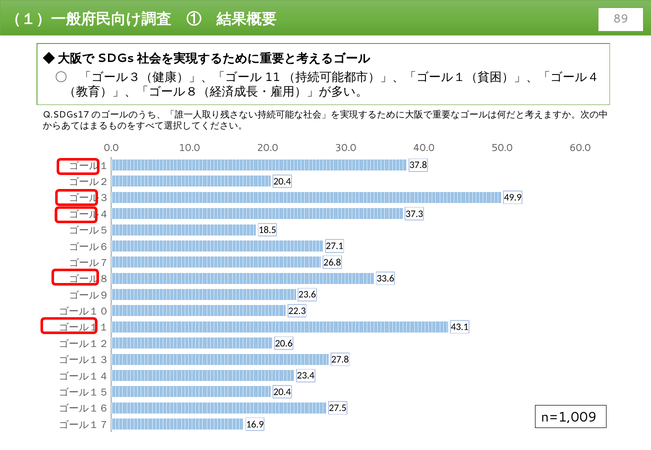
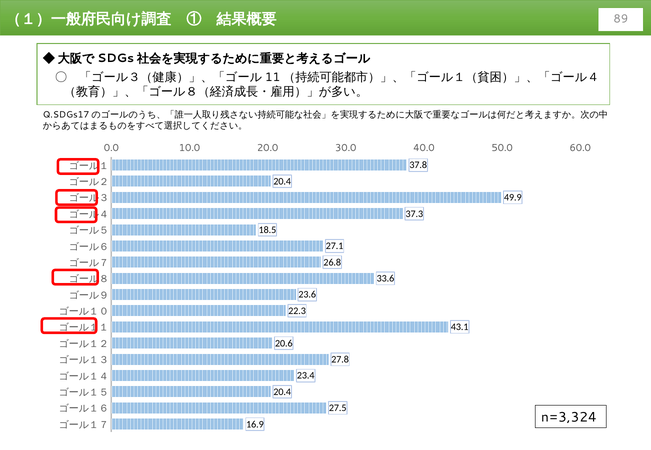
n=1,009: n=1,009 -> n=3,324
